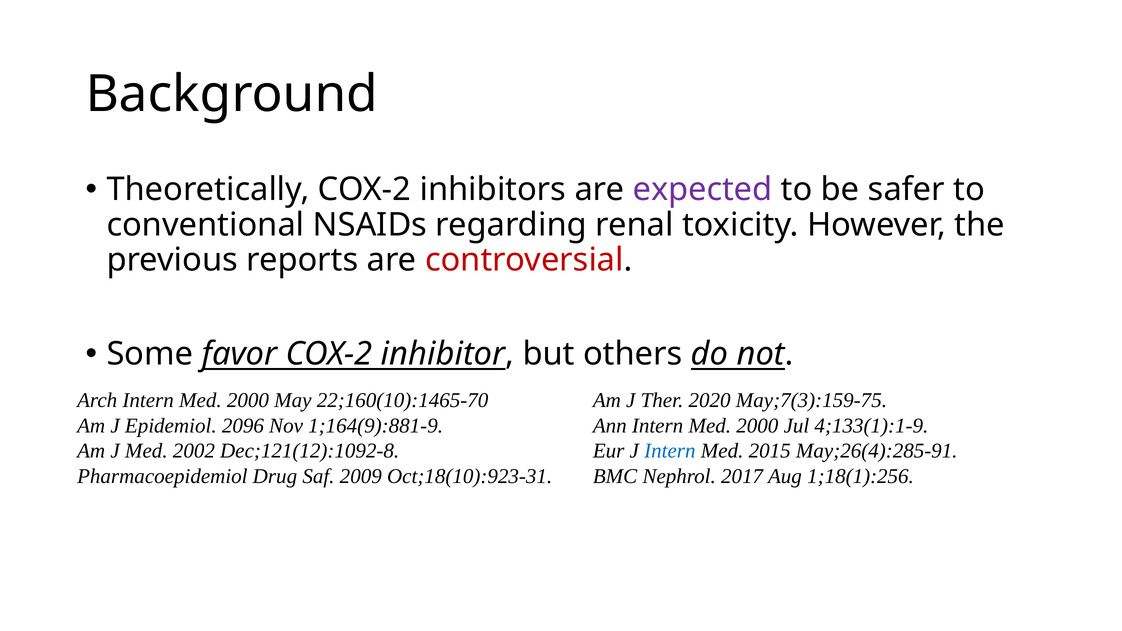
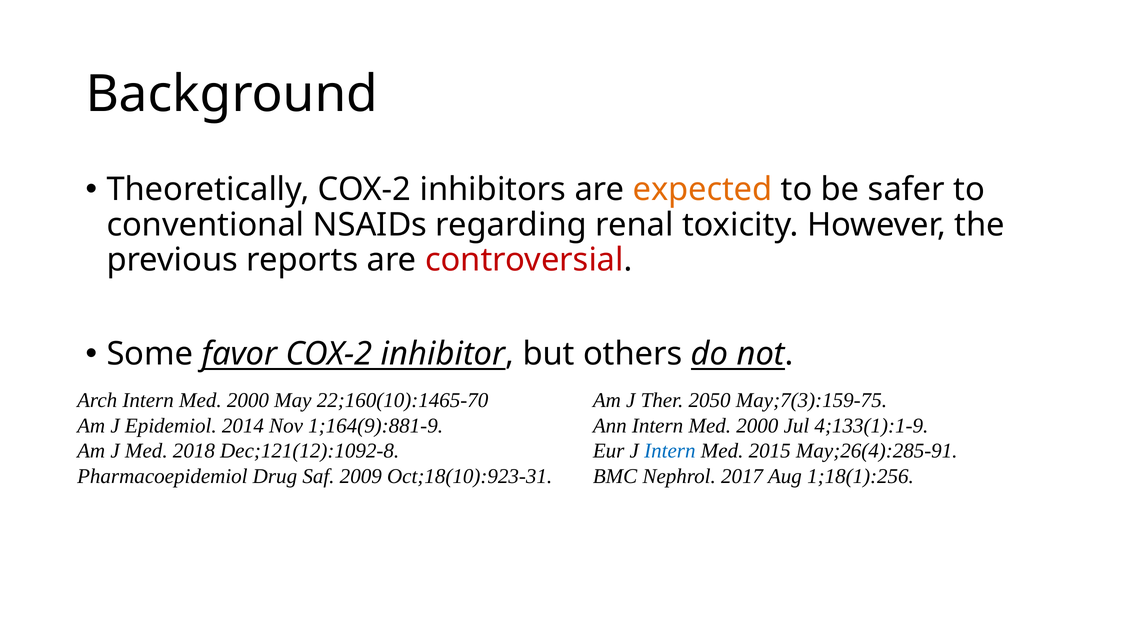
expected colour: purple -> orange
2020: 2020 -> 2050
2096: 2096 -> 2014
2002: 2002 -> 2018
